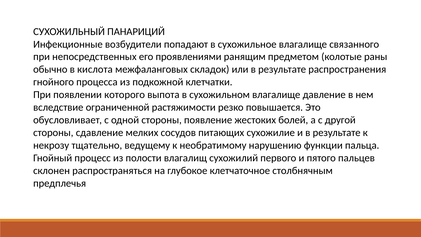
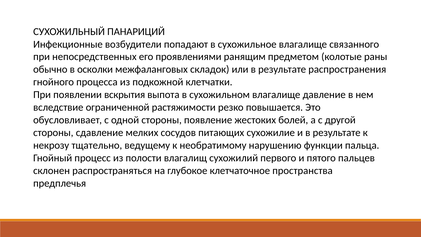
кислота: кислота -> осколки
которого: которого -> вскрытия
столбнячным: столбнячным -> пространства
